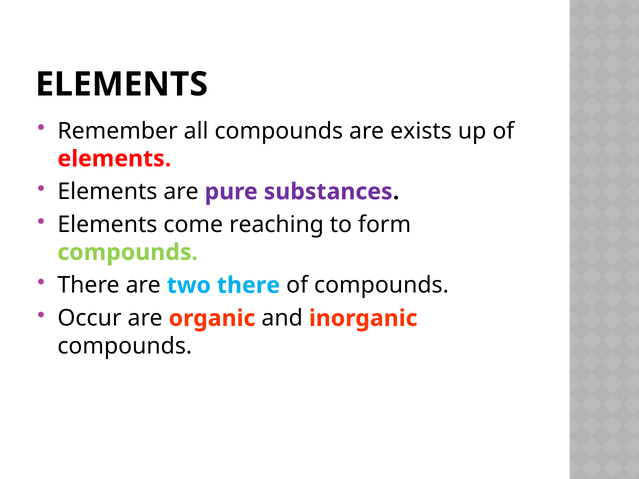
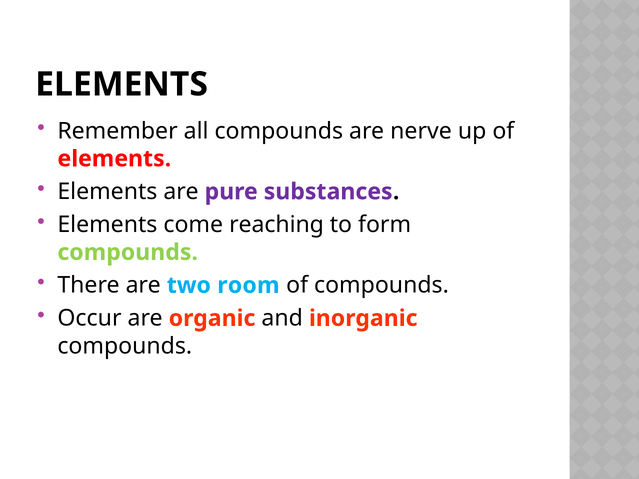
exists: exists -> nerve
two there: there -> room
